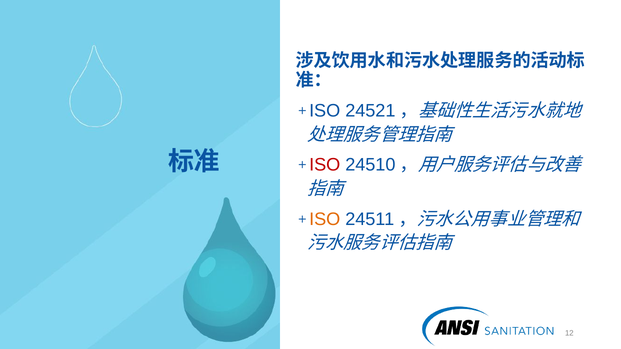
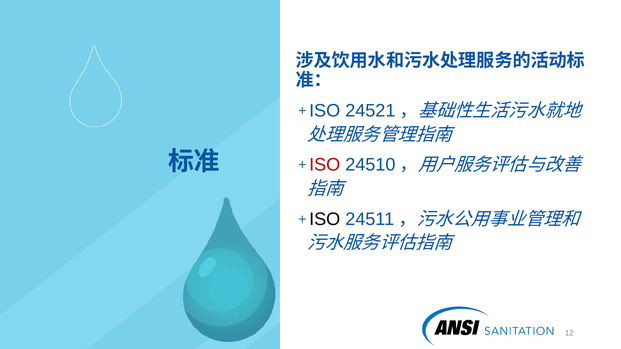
ISO at (325, 219) colour: orange -> black
